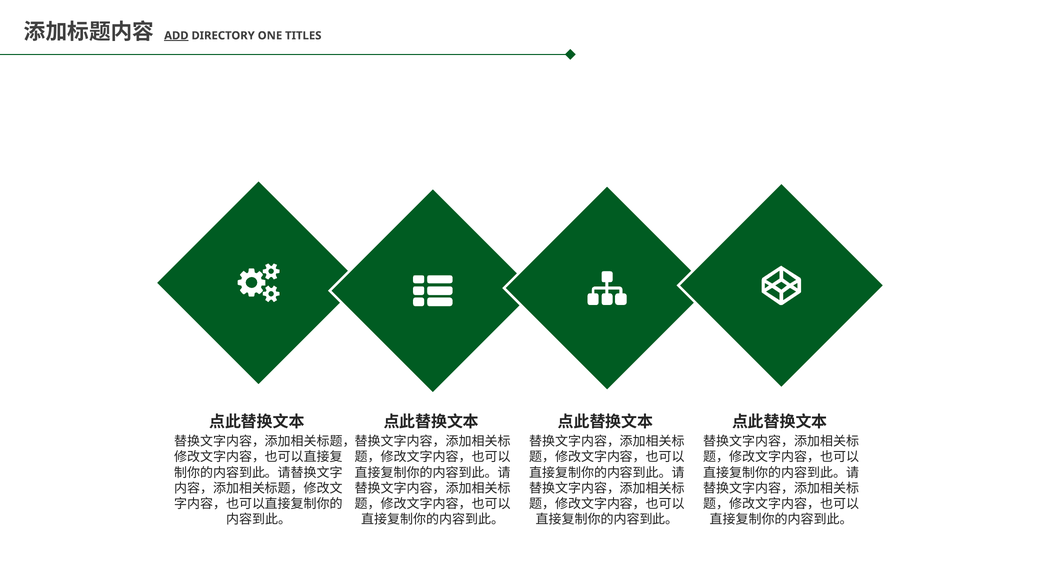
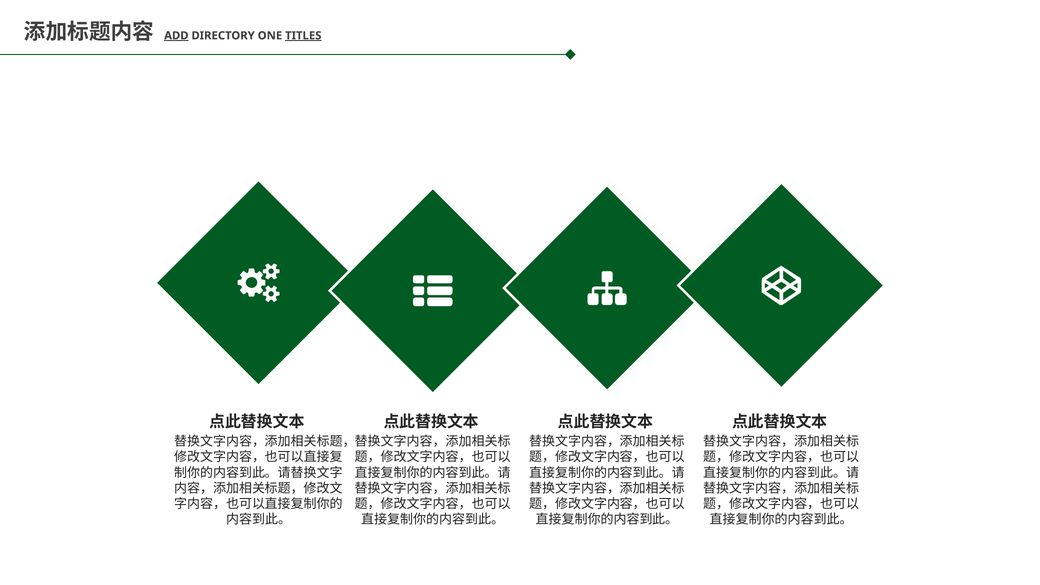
TITLES underline: none -> present
